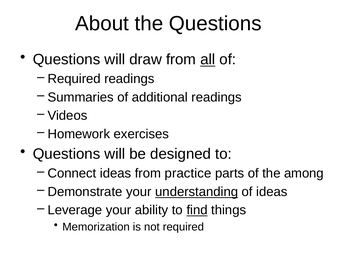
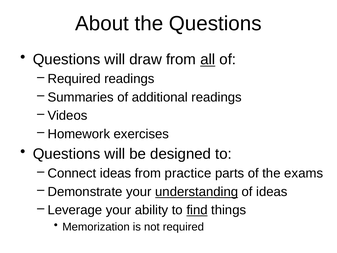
among: among -> exams
